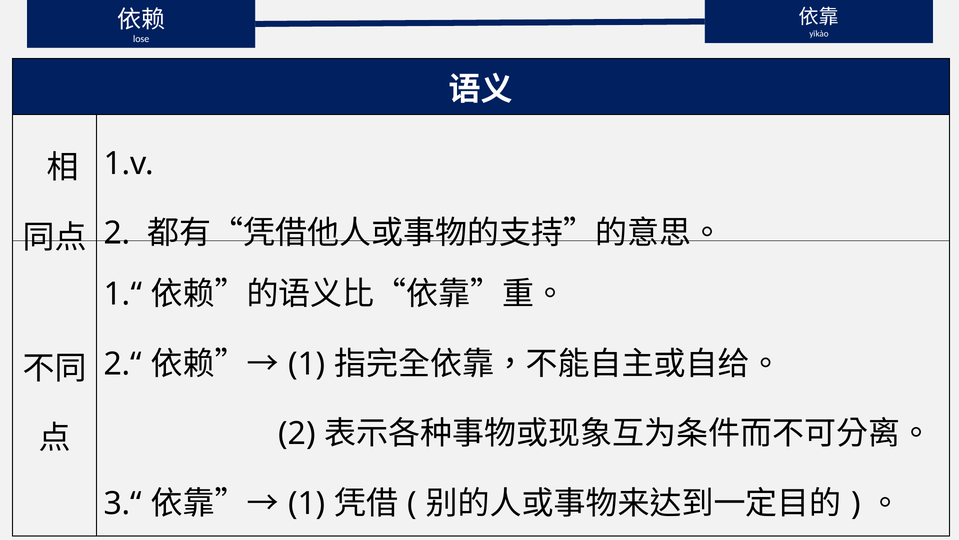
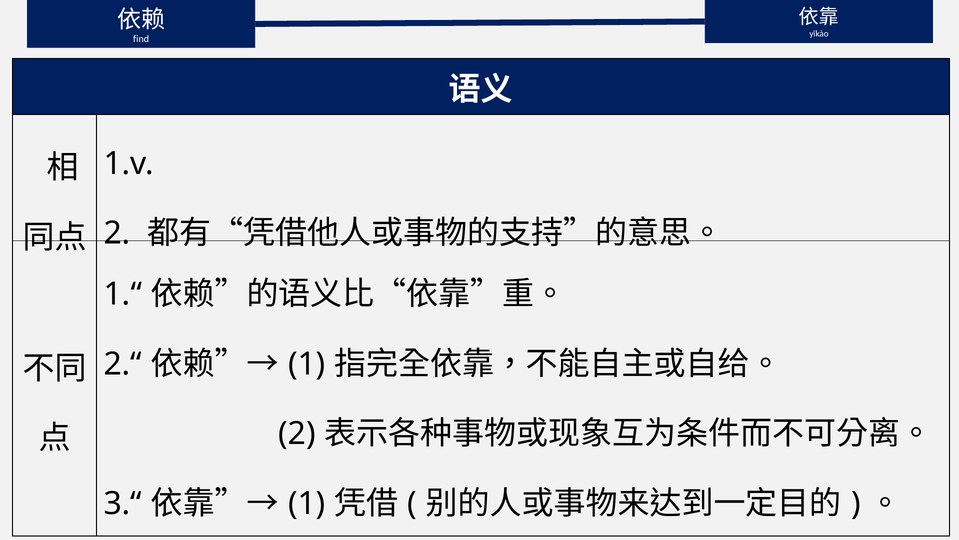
lose: lose -> find
